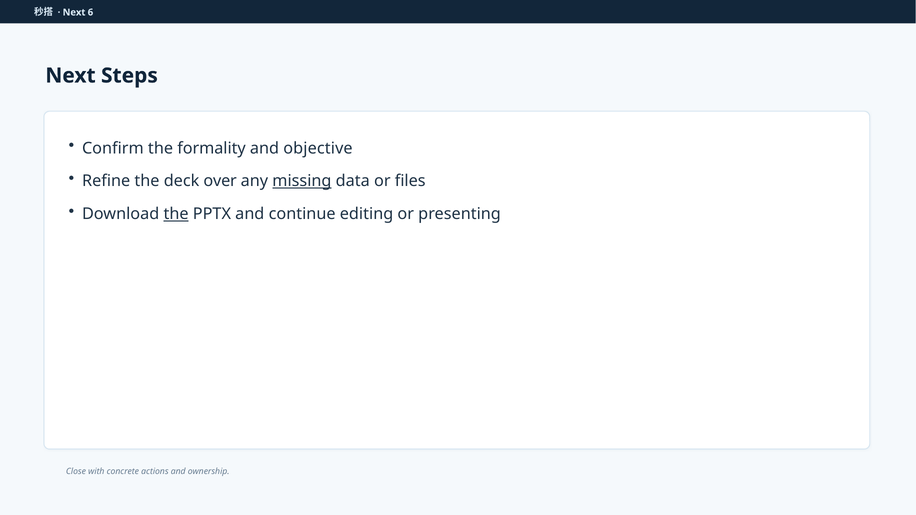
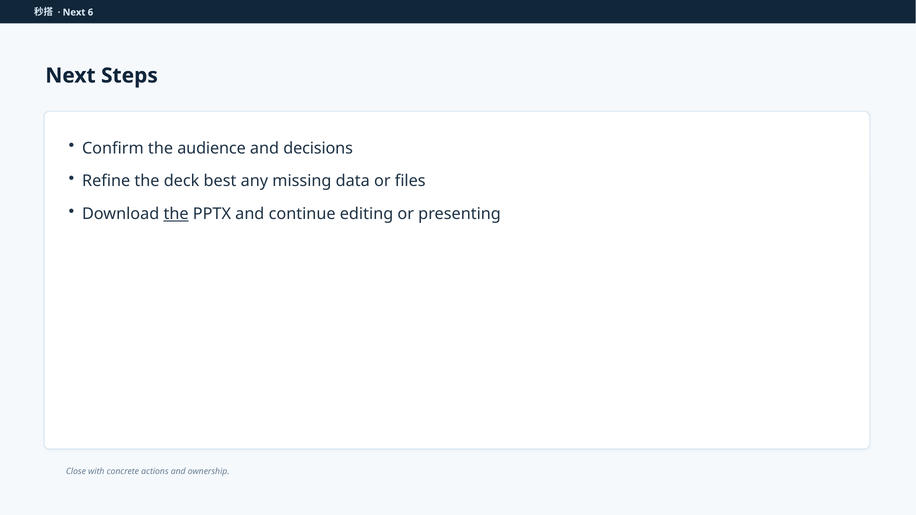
formality: formality -> audience
objective: objective -> decisions
over: over -> best
missing underline: present -> none
